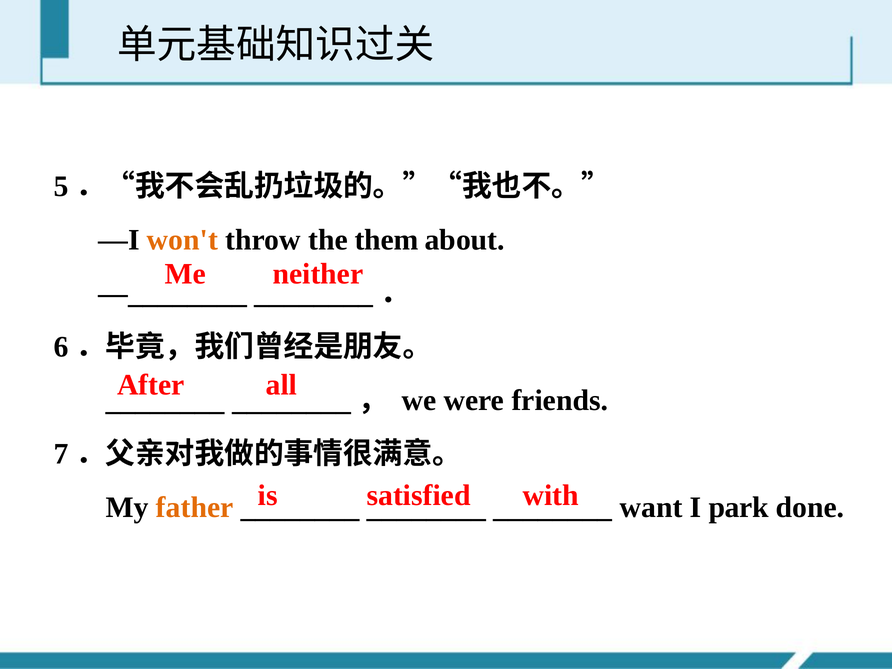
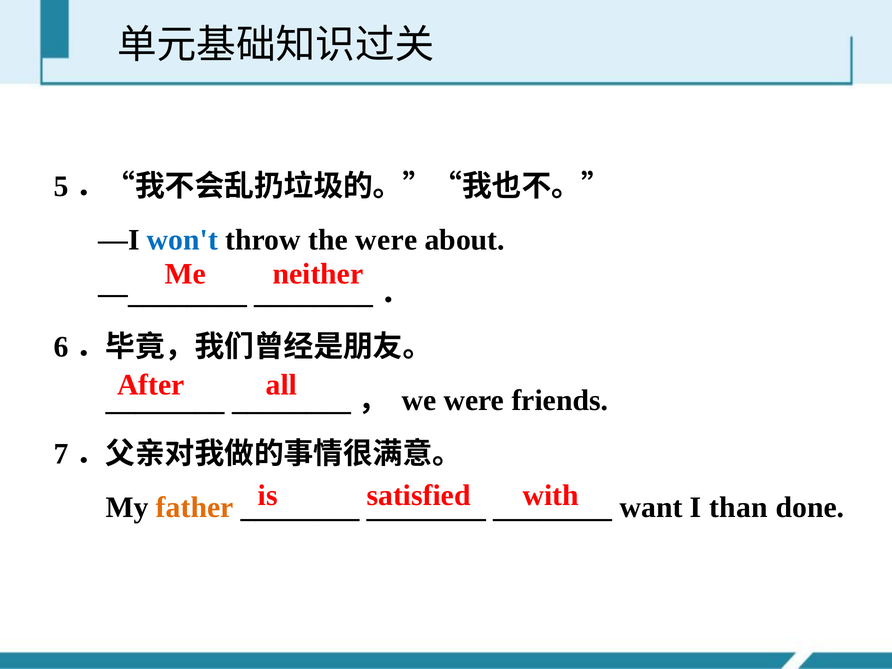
won't colour: orange -> blue
the them: them -> were
park: park -> than
